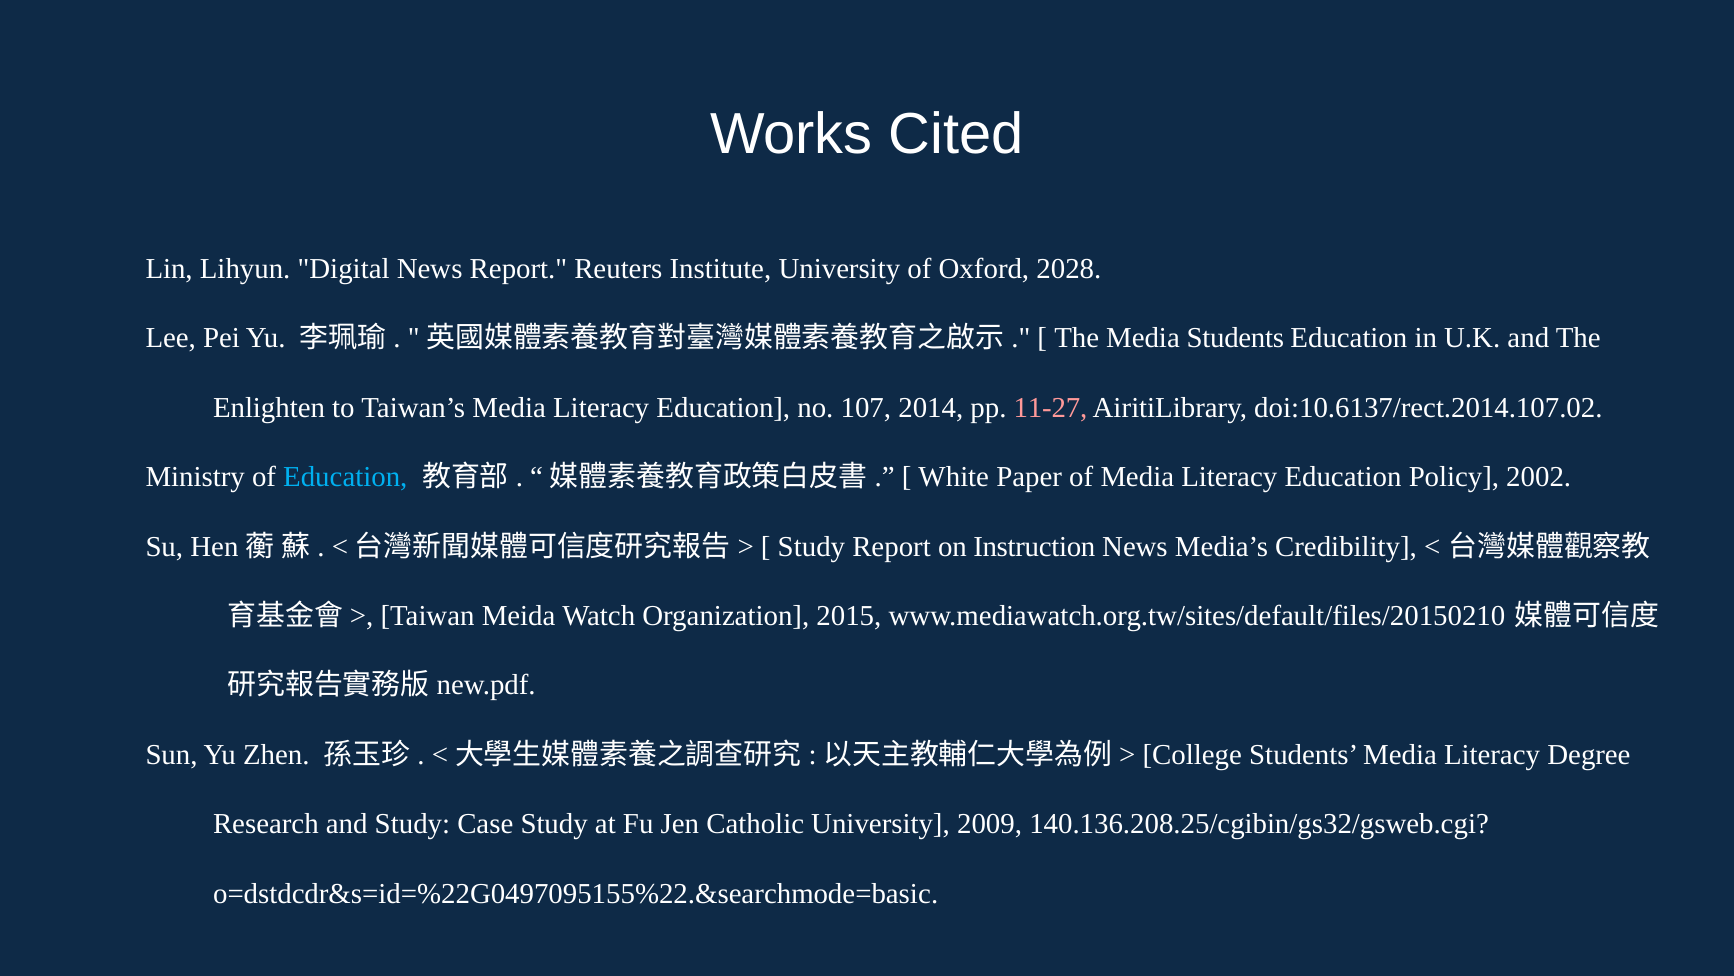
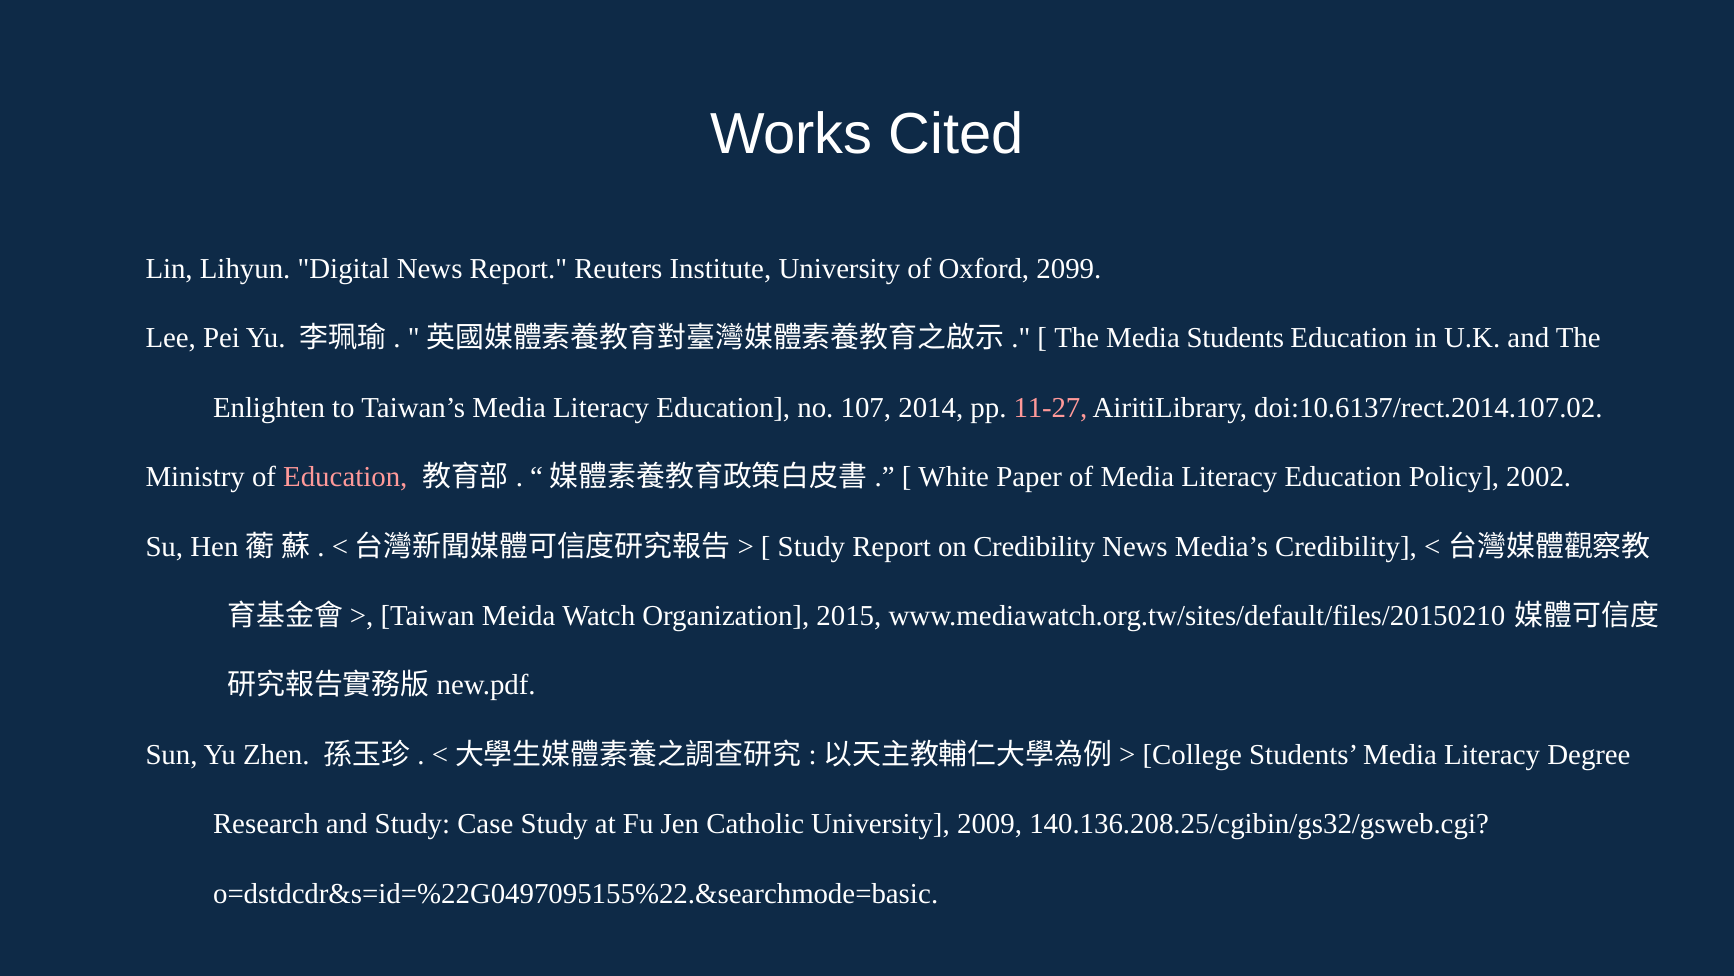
2028: 2028 -> 2099
Education at (345, 477) colour: light blue -> pink
on Instruction: Instruction -> Credibility
